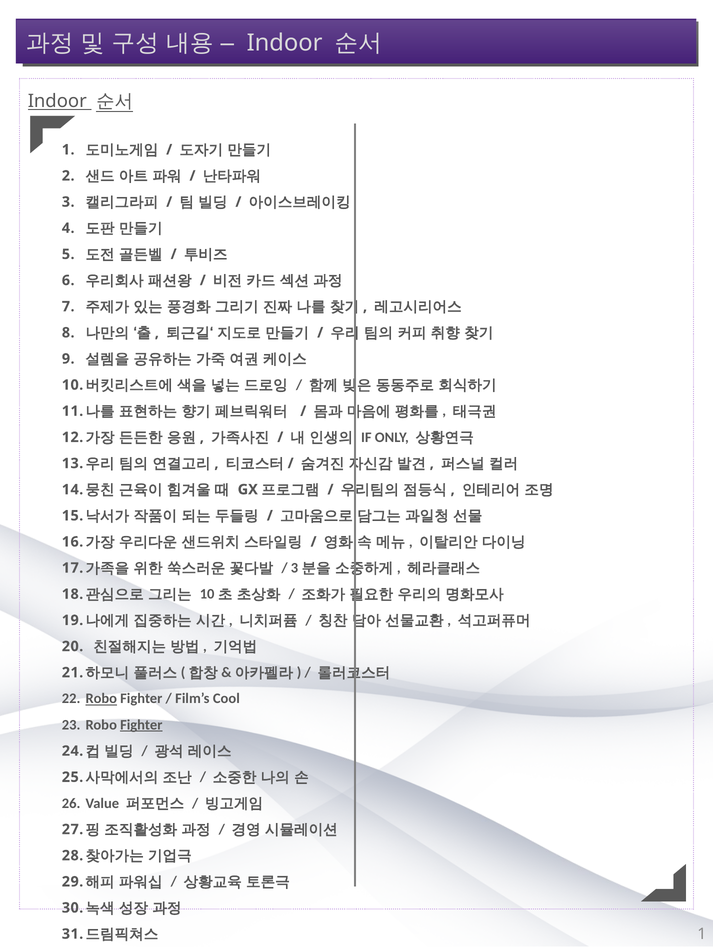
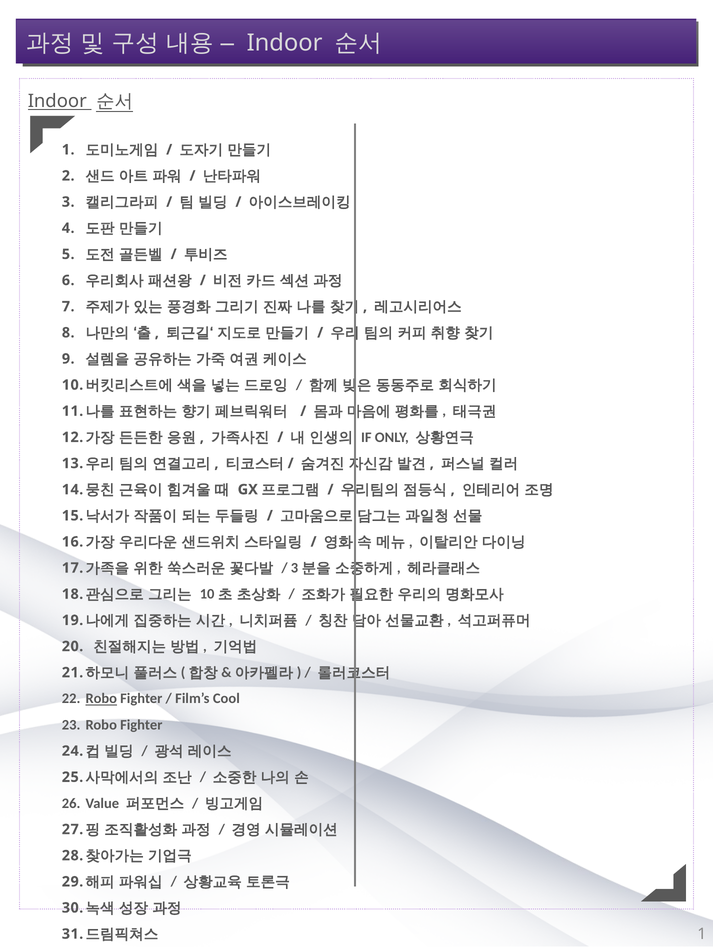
Fighter at (141, 725) underline: present -> none
